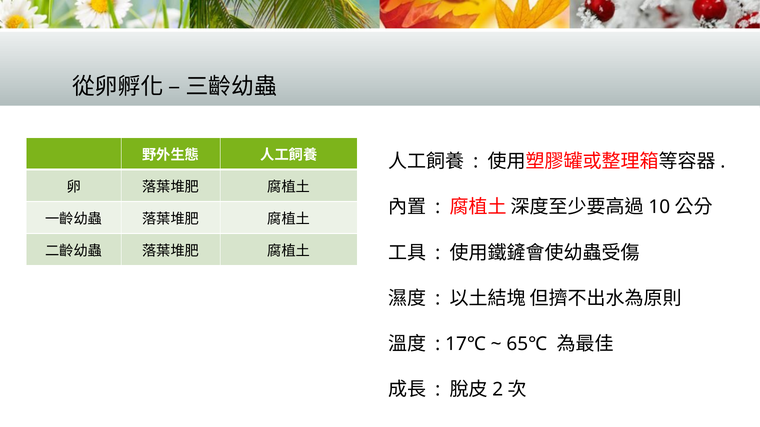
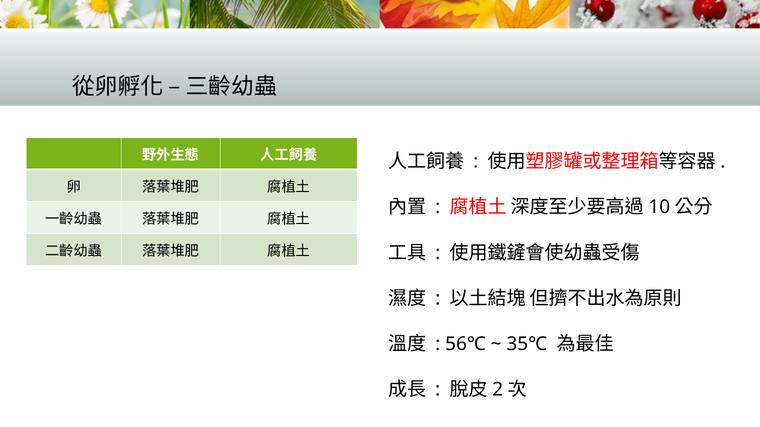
17℃: 17℃ -> 56℃
65℃: 65℃ -> 35℃
